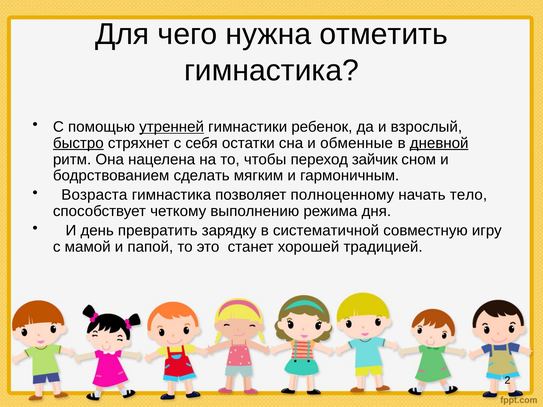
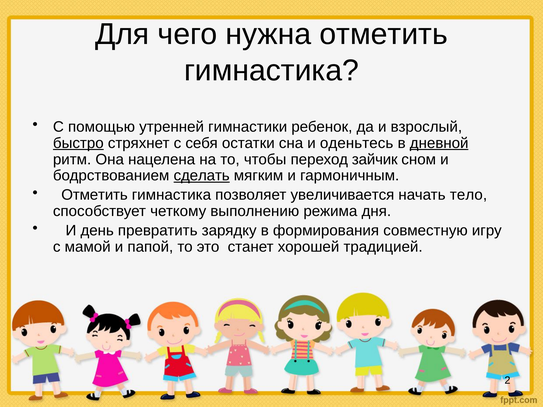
утренней underline: present -> none
обменные: обменные -> оденьтесь
сделать underline: none -> present
Возраста at (94, 195): Возраста -> Отметить
полноценному: полноценному -> увеличивается
систематичной: систематичной -> формирования
